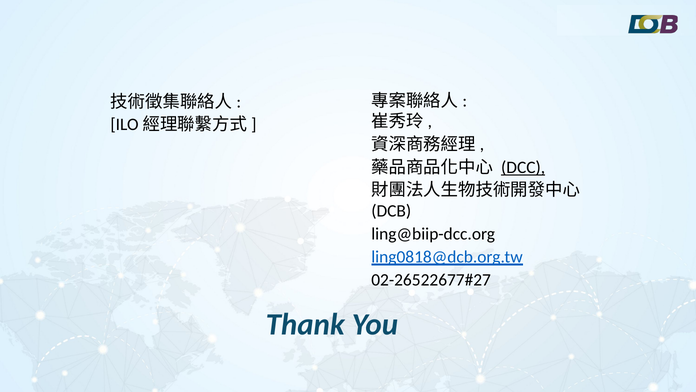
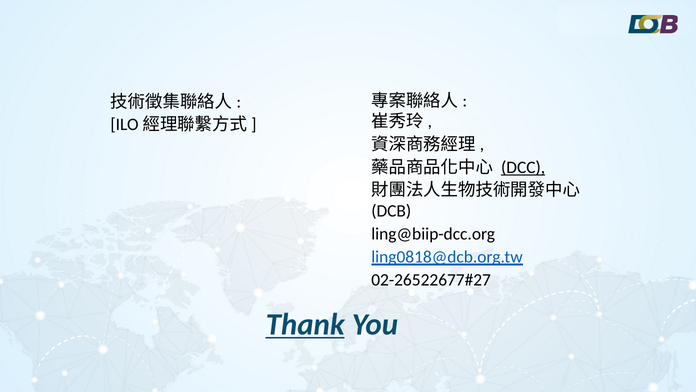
Thank underline: none -> present
